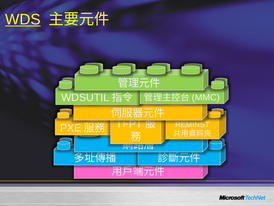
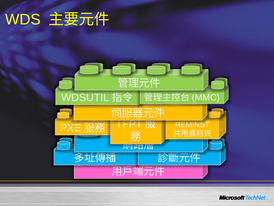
WDS underline: present -> none
